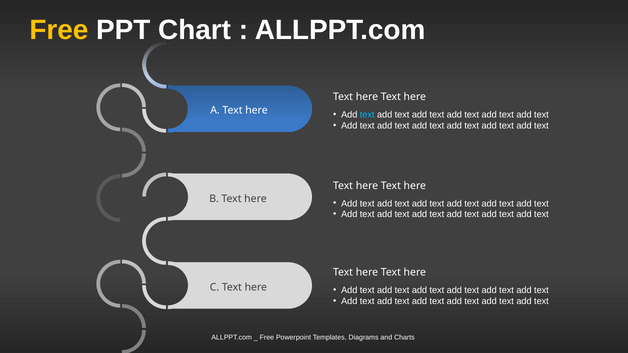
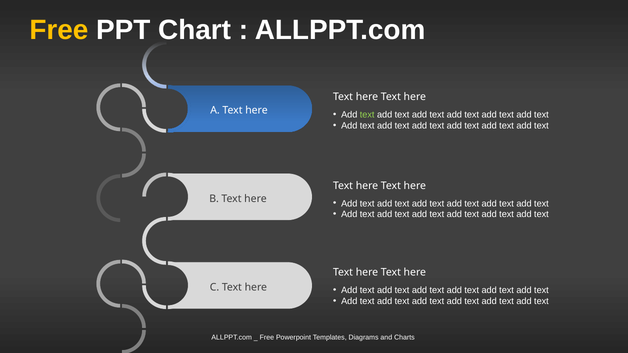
text at (367, 115) colour: light blue -> light green
